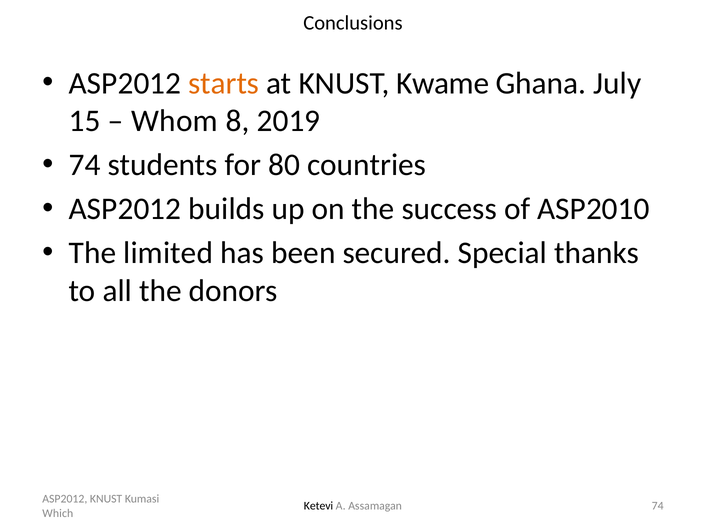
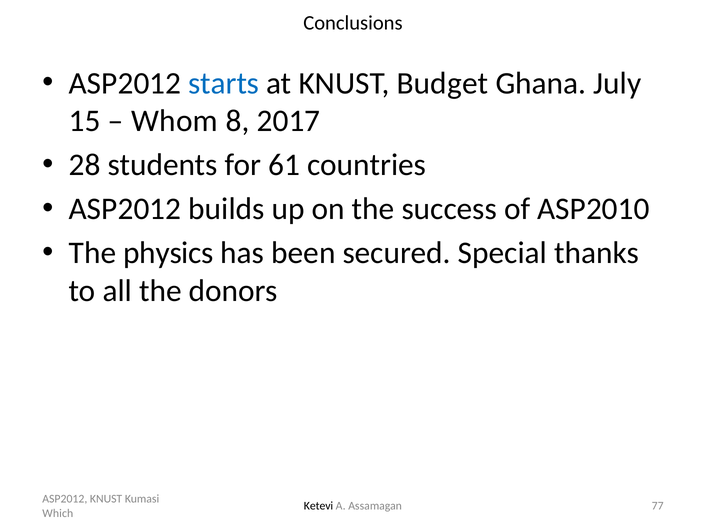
starts colour: orange -> blue
Kwame: Kwame -> Budget
2019: 2019 -> 2017
74 at (85, 165): 74 -> 28
80: 80 -> 61
limited: limited -> physics
Assamagan 74: 74 -> 77
